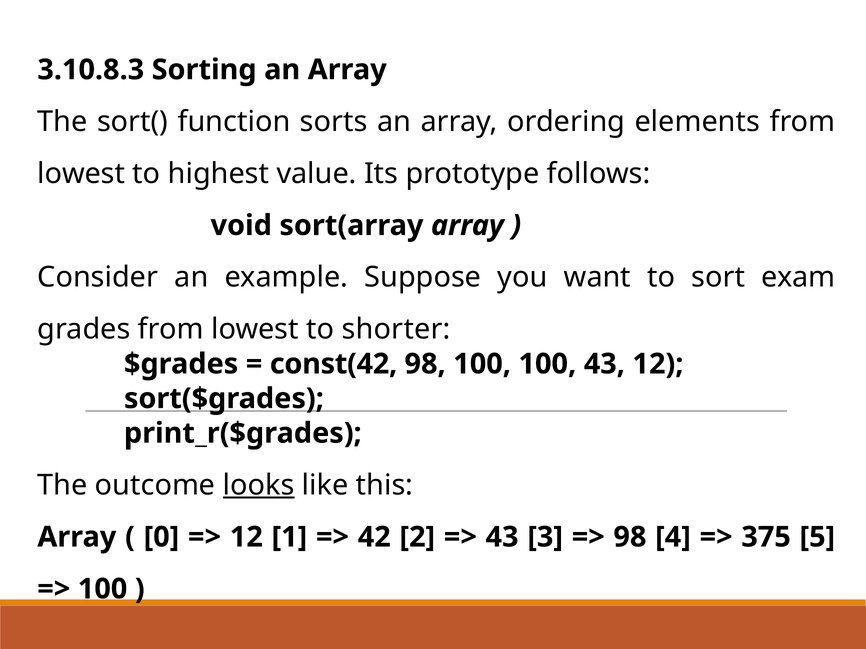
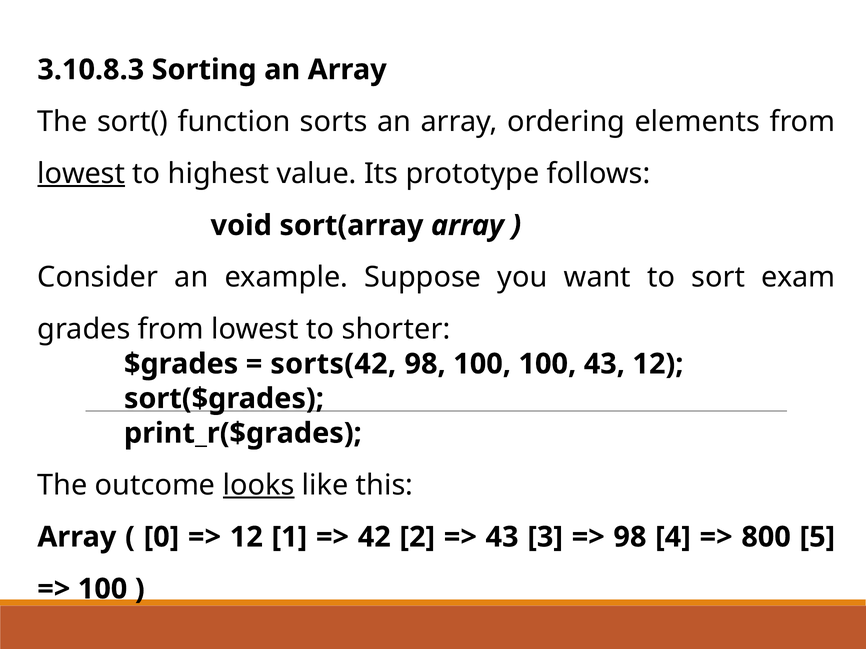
lowest at (81, 174) underline: none -> present
const(42: const(42 -> sorts(42
375: 375 -> 800
